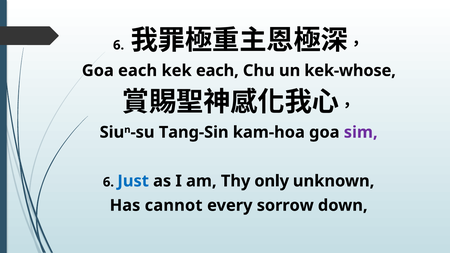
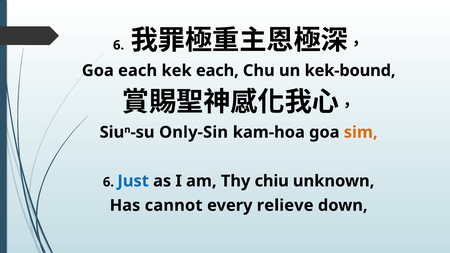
kek-whose: kek-whose -> kek-bound
Tang-Sin: Tang-Sin -> Only-Sin
sim colour: purple -> orange
only: only -> chiu
sorrow: sorrow -> relieve
